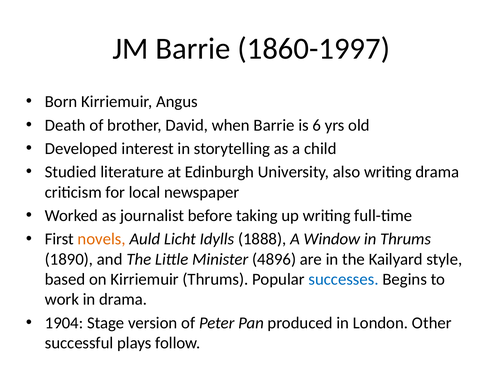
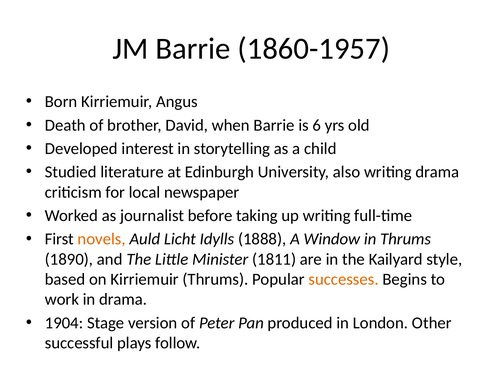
1860-1997: 1860-1997 -> 1860-1957
4896: 4896 -> 1811
successes colour: blue -> orange
